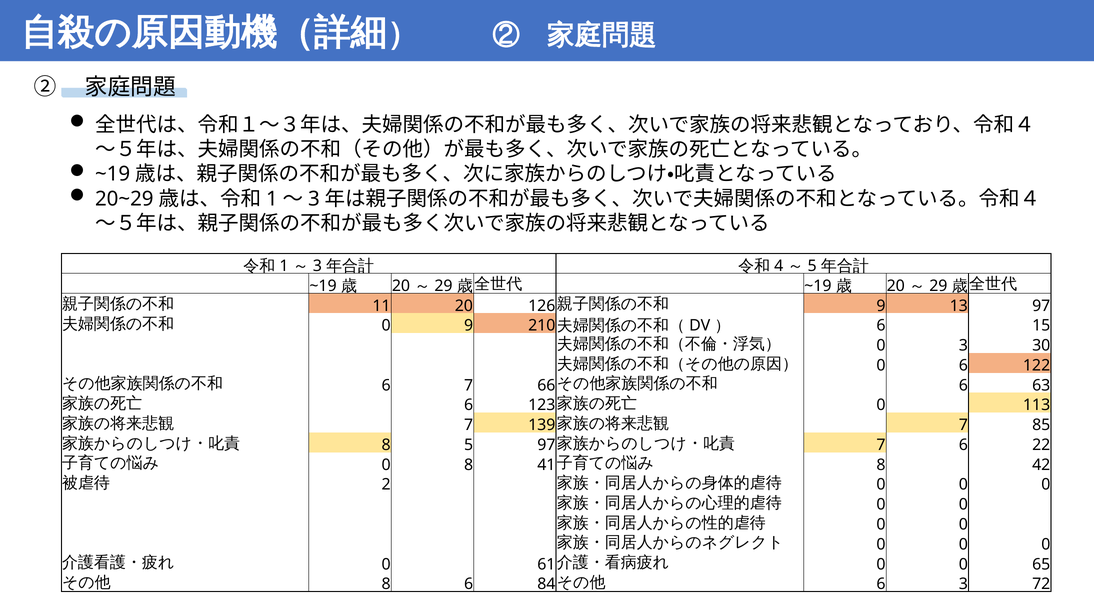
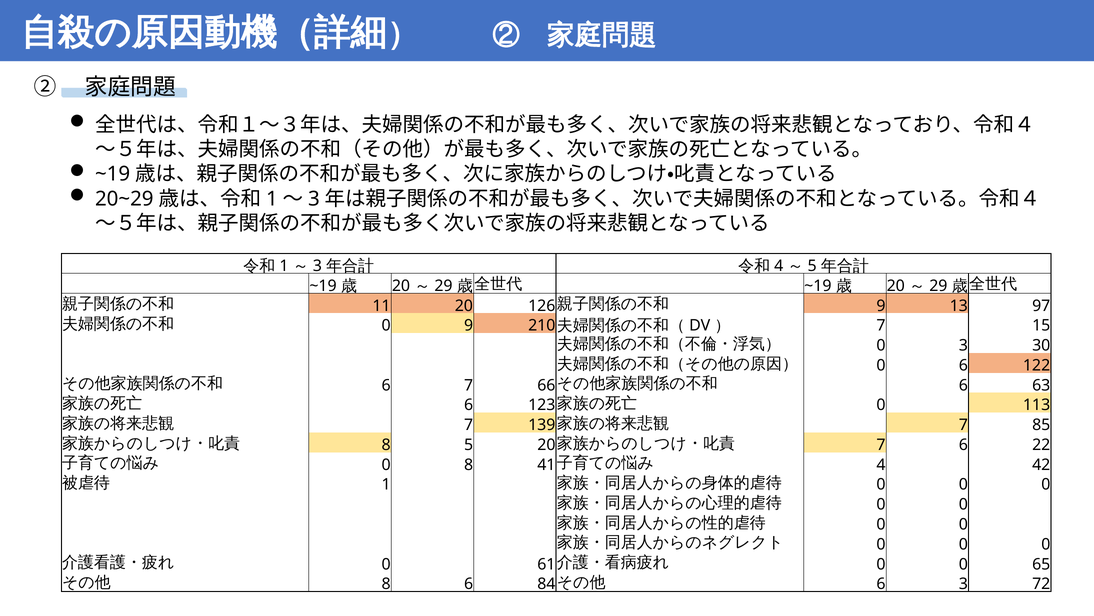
6 at (881, 325): 6 -> 7
5 97: 97 -> 20
8 at (881, 464): 8 -> 4
2 at (386, 484): 2 -> 1
